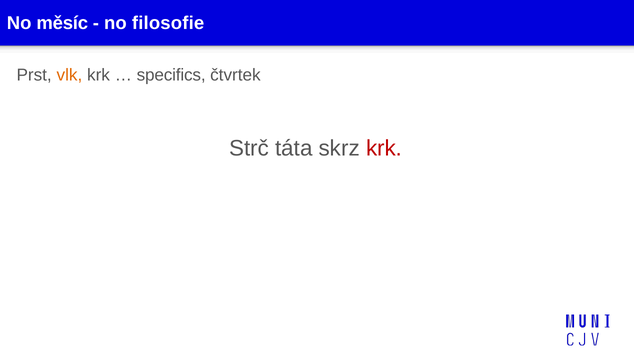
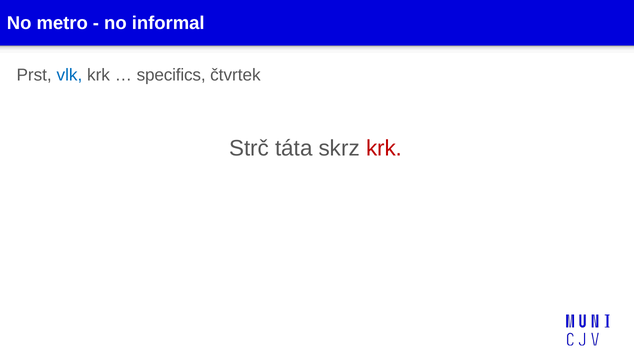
měsíc: měsíc -> metro
filosofie: filosofie -> informal
vlk colour: orange -> blue
